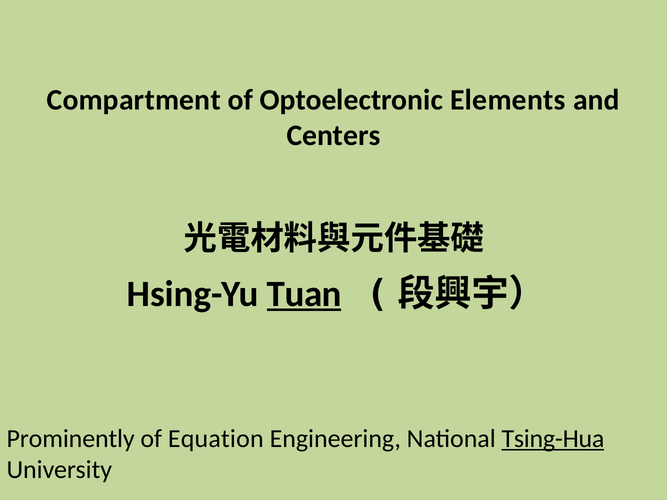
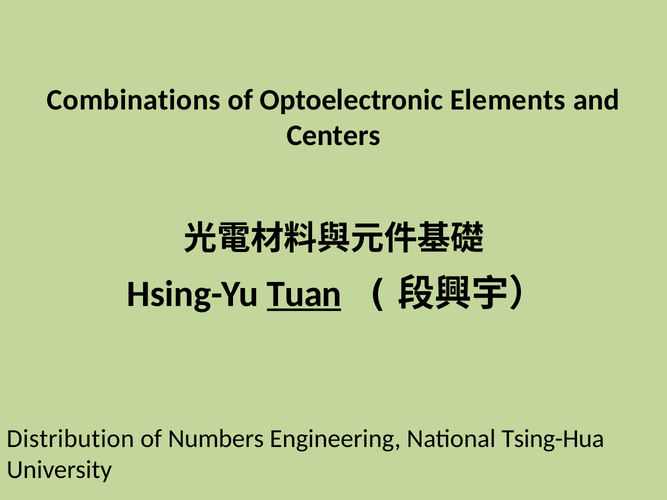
Compartment: Compartment -> Combinations
Prominently: Prominently -> Distribution
Equation: Equation -> Numbers
Tsing-Hua underline: present -> none
